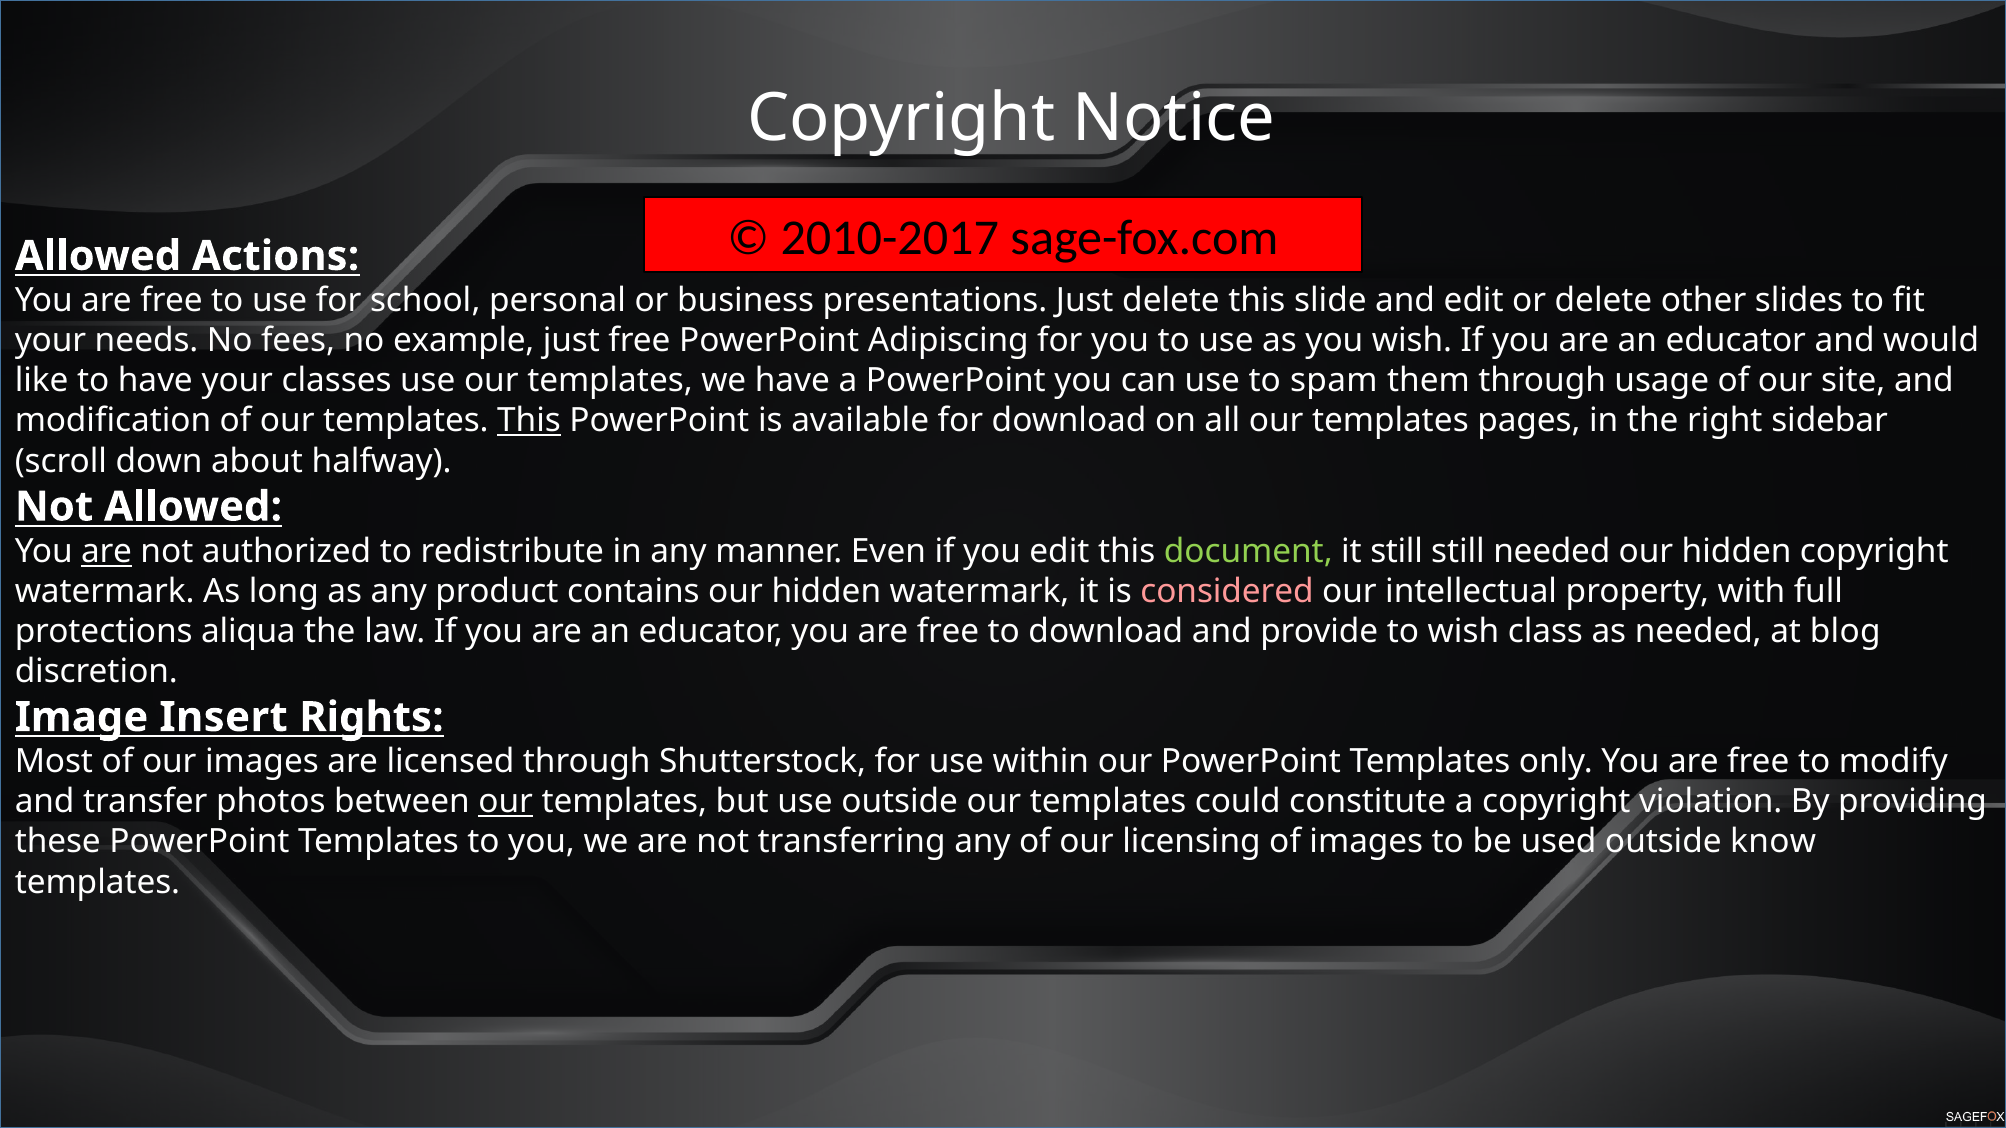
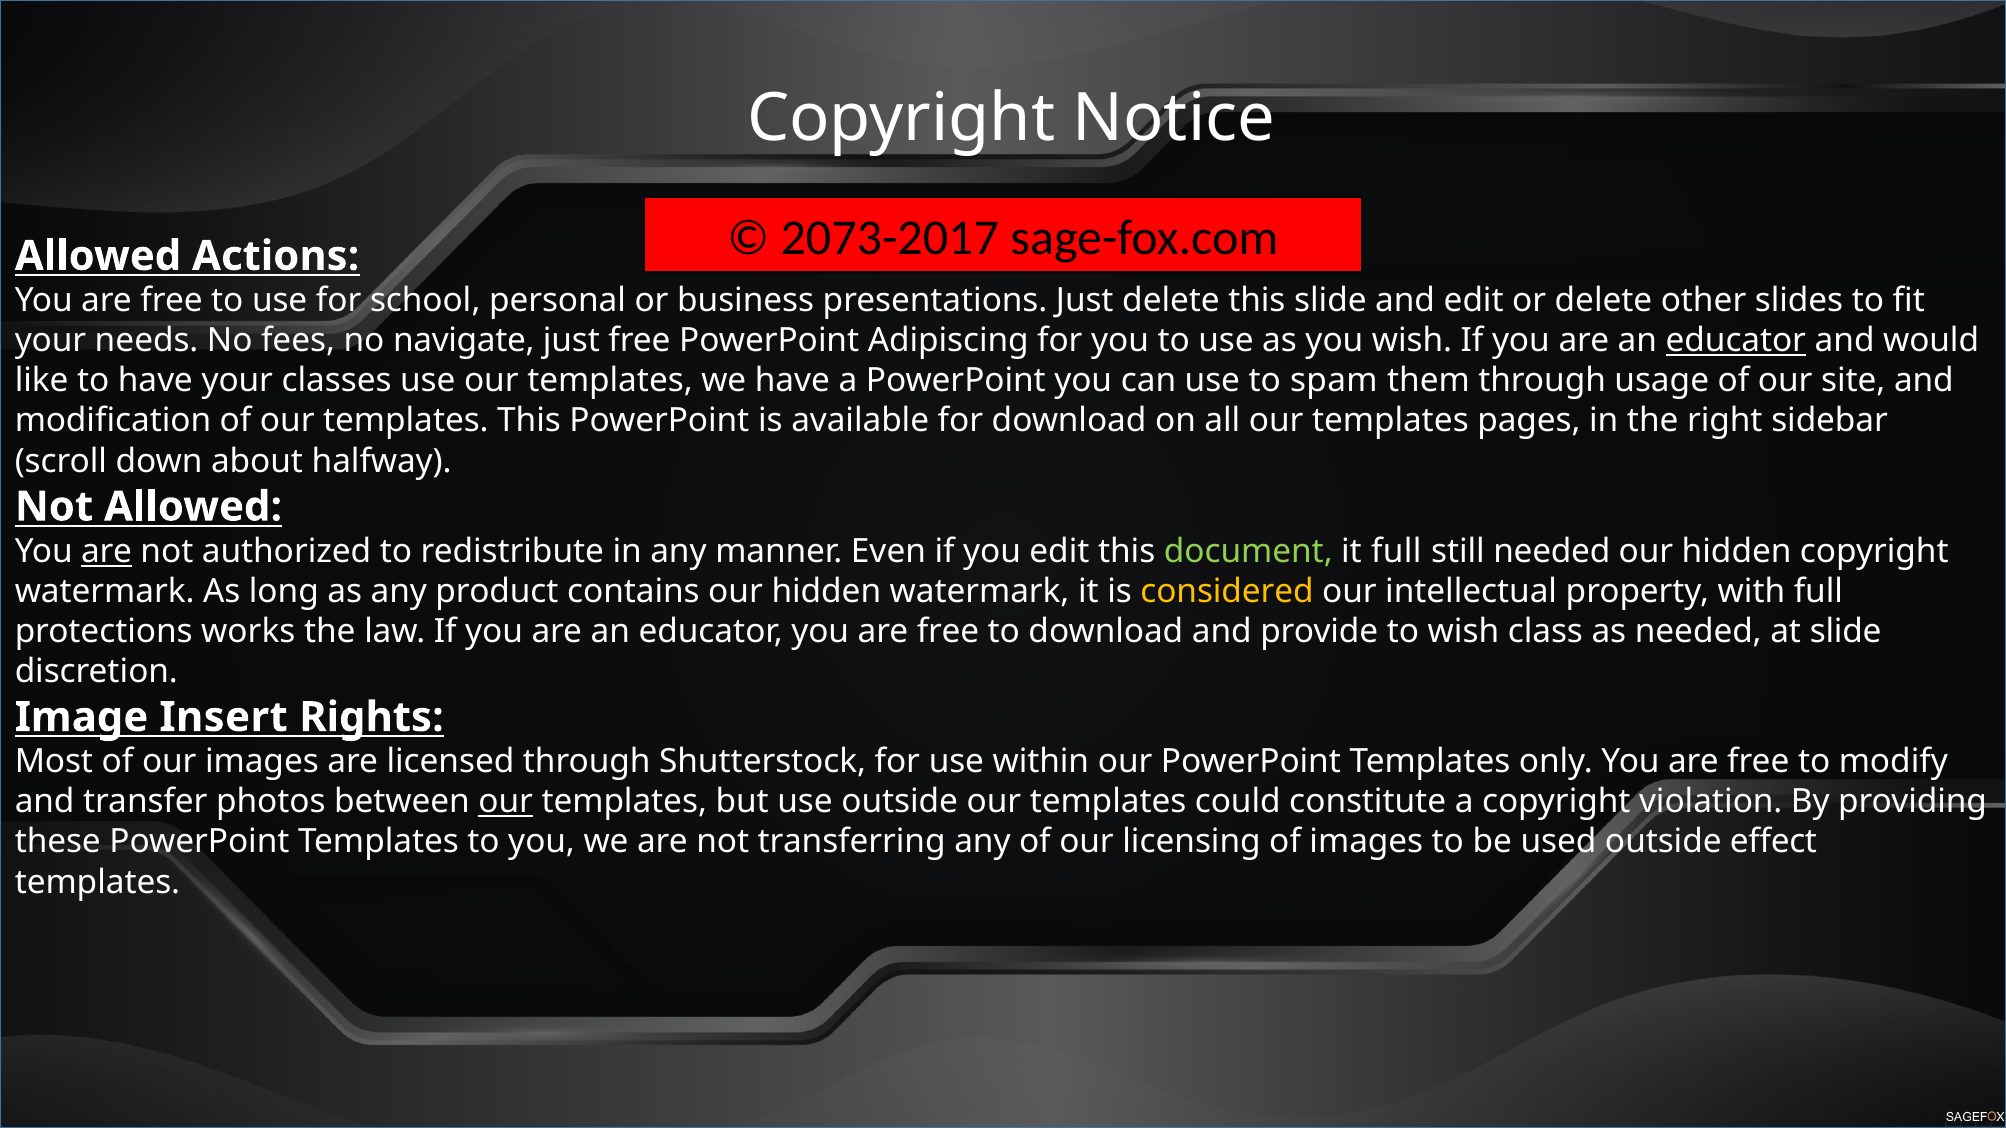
2010-2017: 2010-2017 -> 2073-2017
example: example -> navigate
educator at (1736, 341) underline: none -> present
This at (529, 421) underline: present -> none
it still: still -> full
considered colour: pink -> yellow
aliqua: aliqua -> works
at blog: blog -> slide
know: know -> effect
